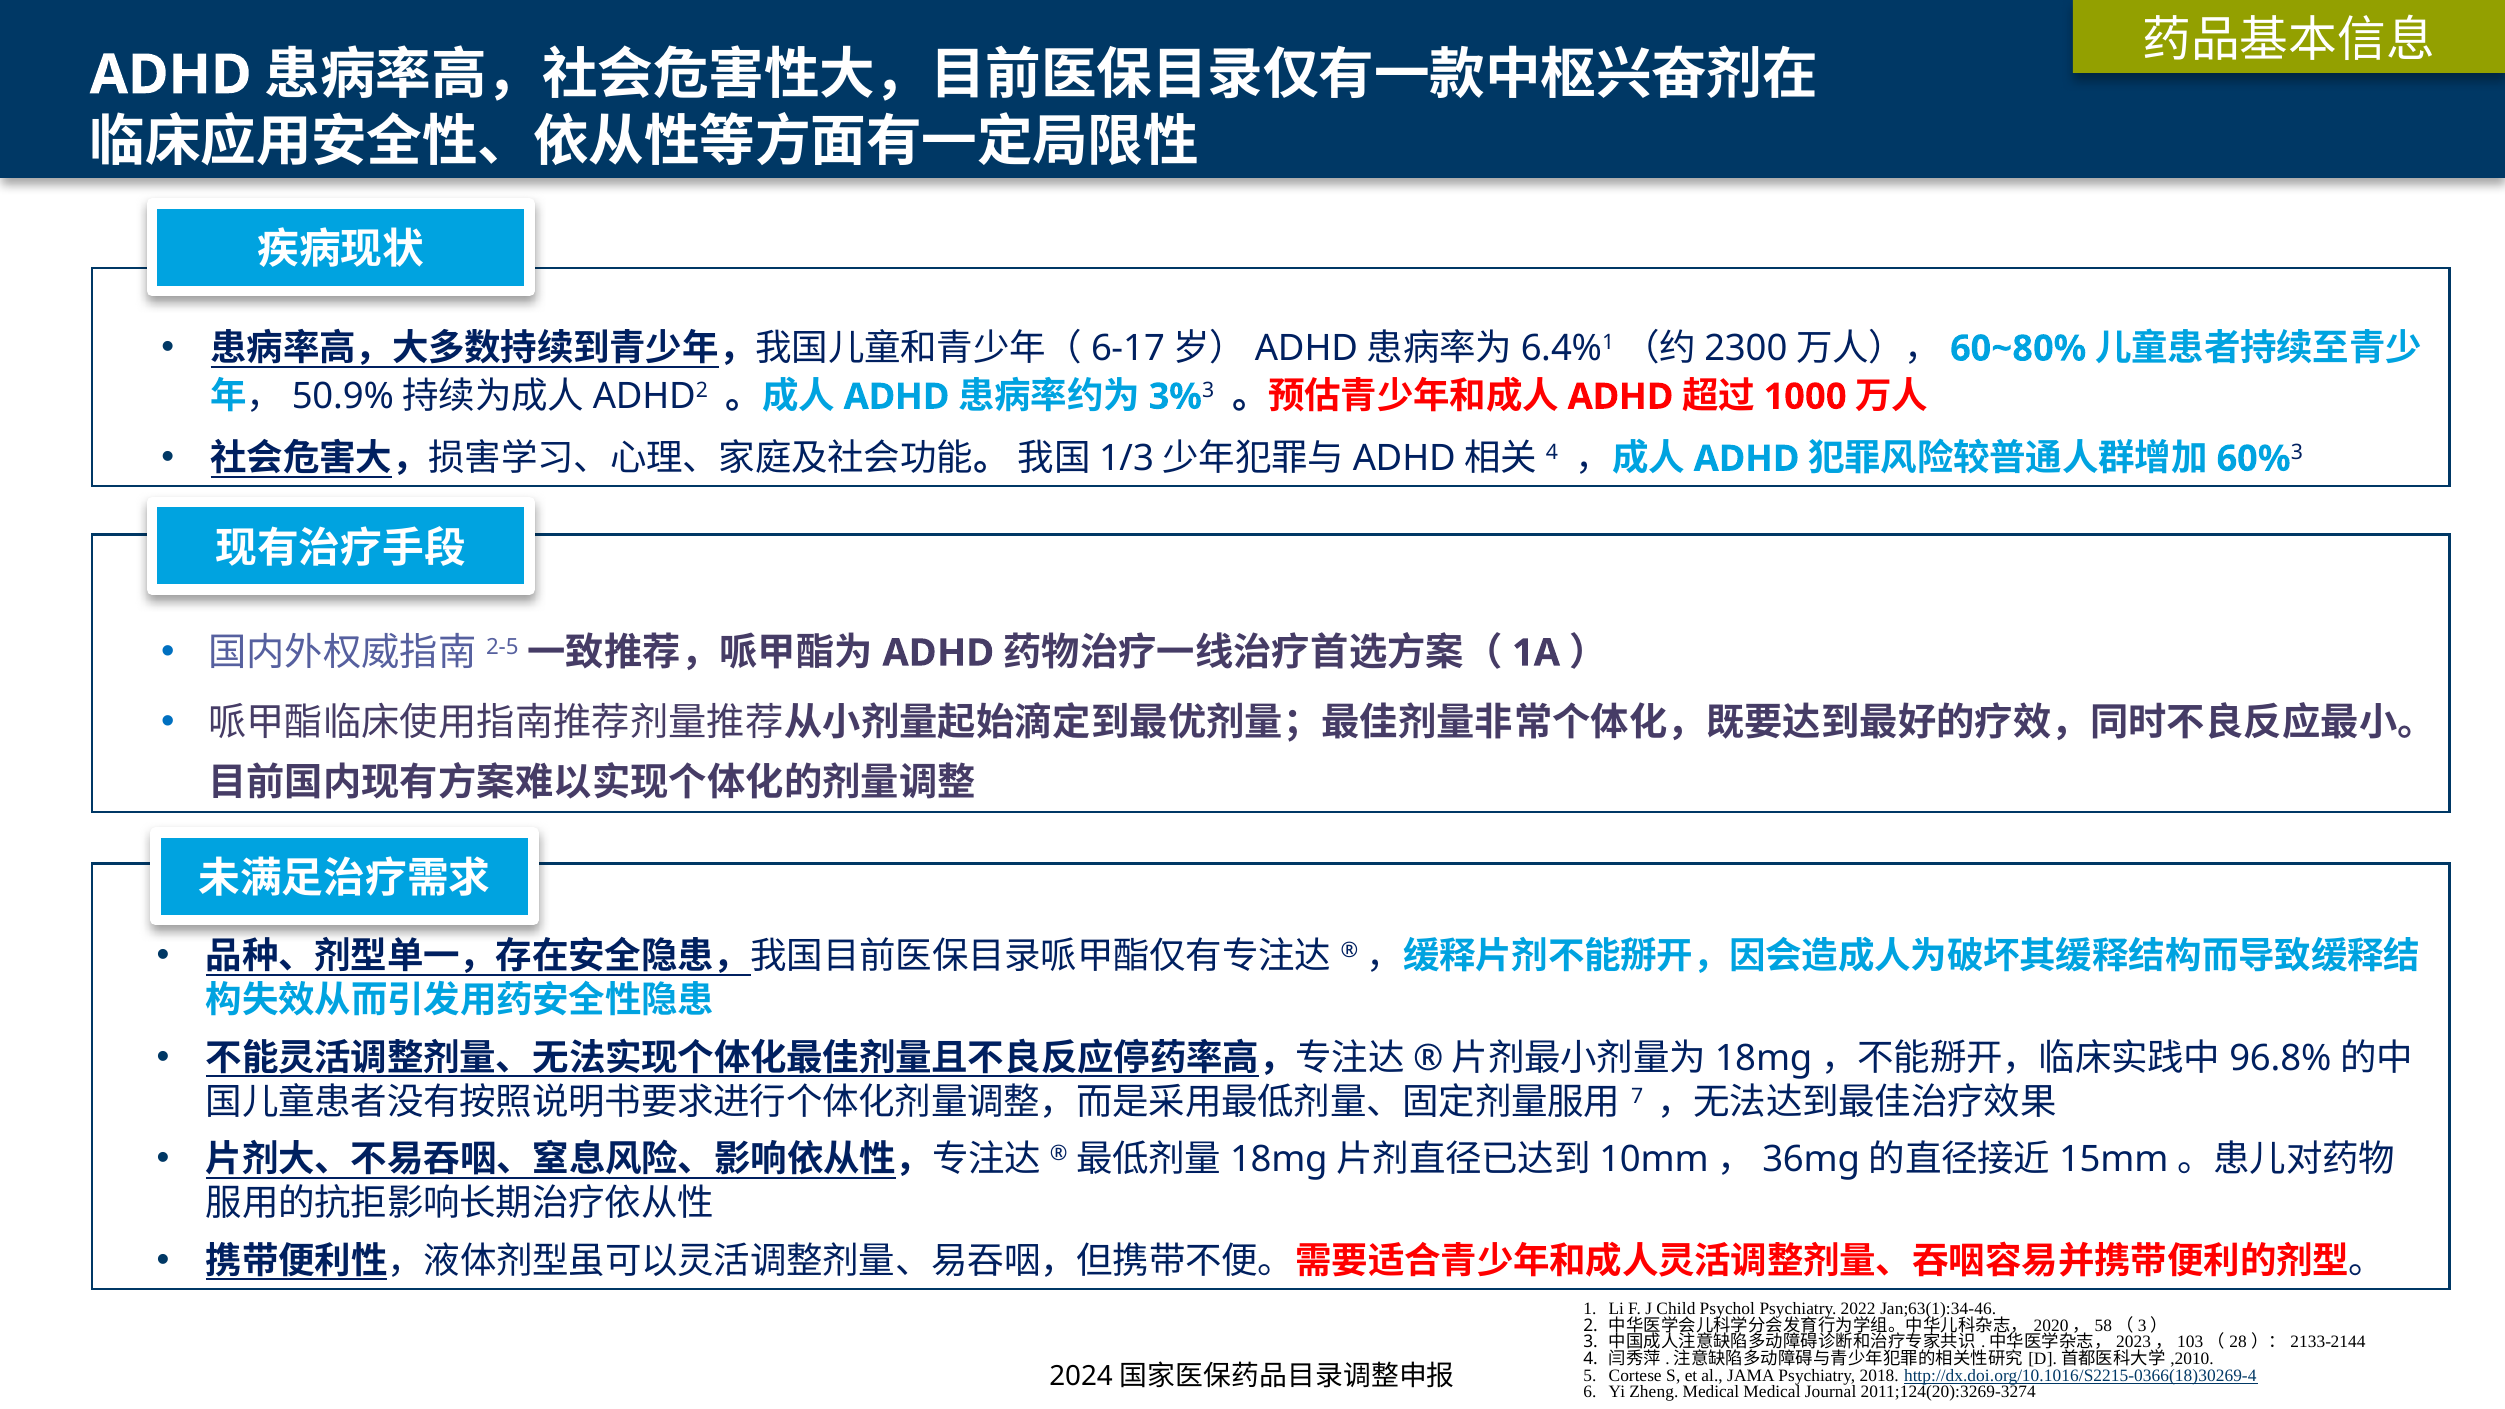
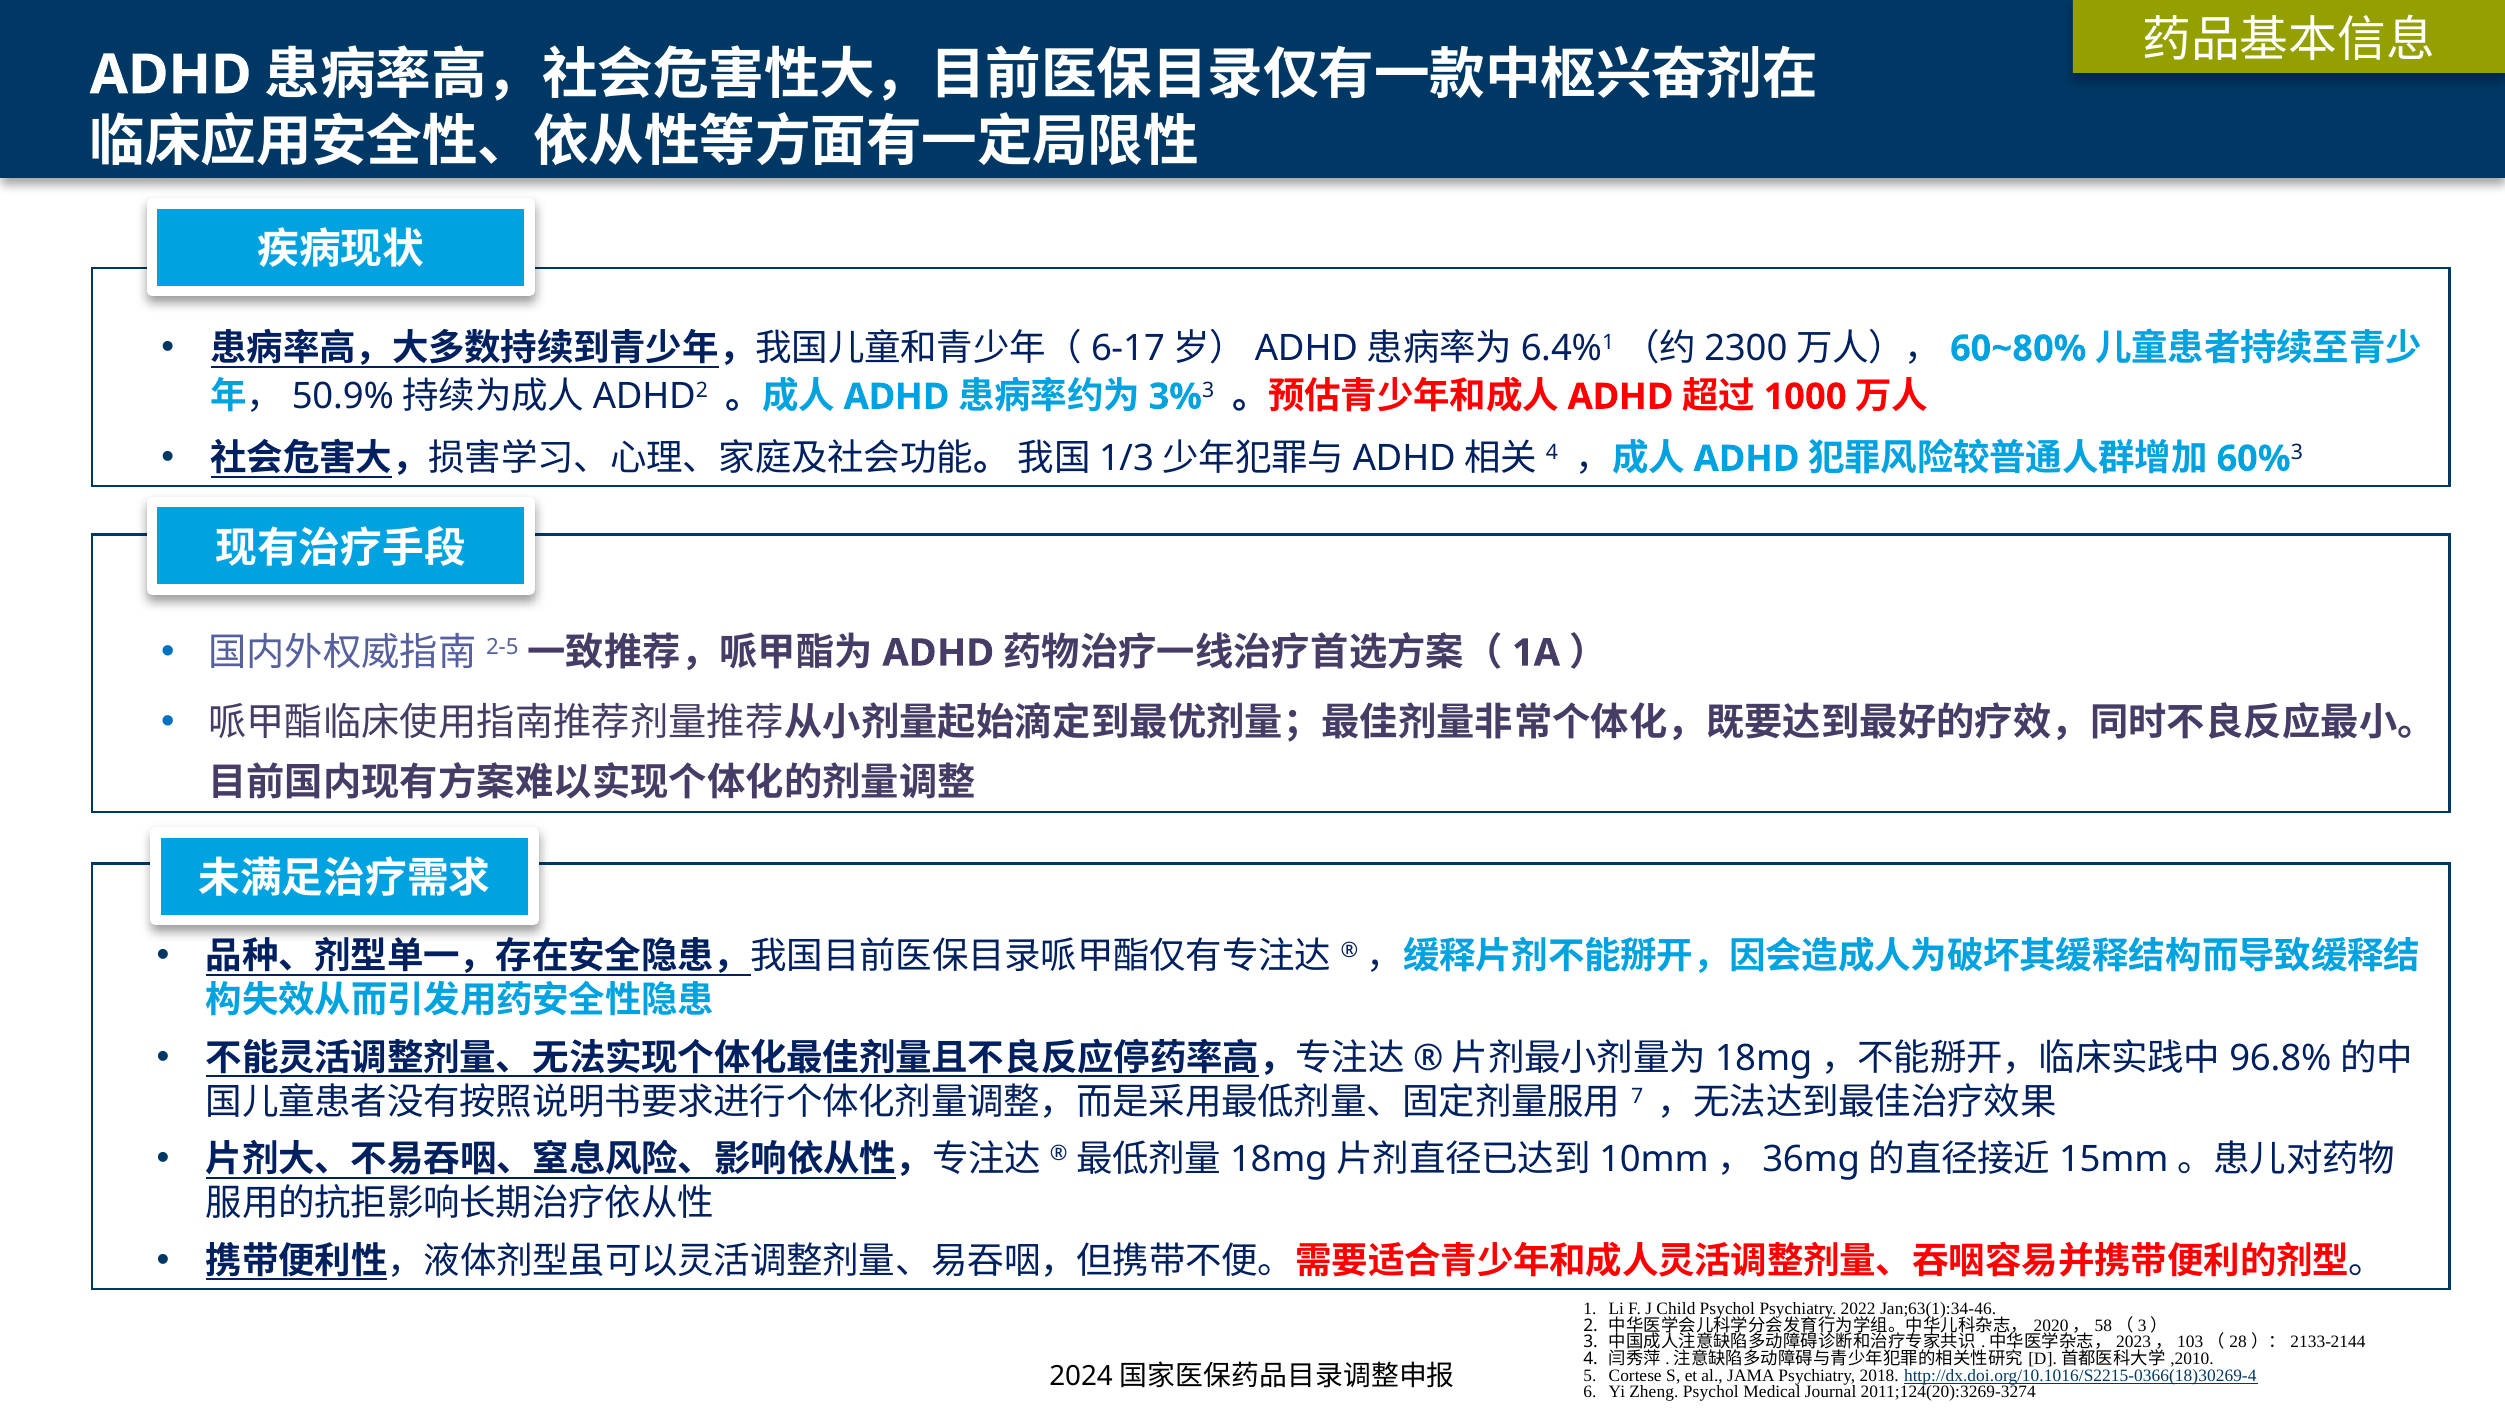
Zheng Medical: Medical -> Psychol
